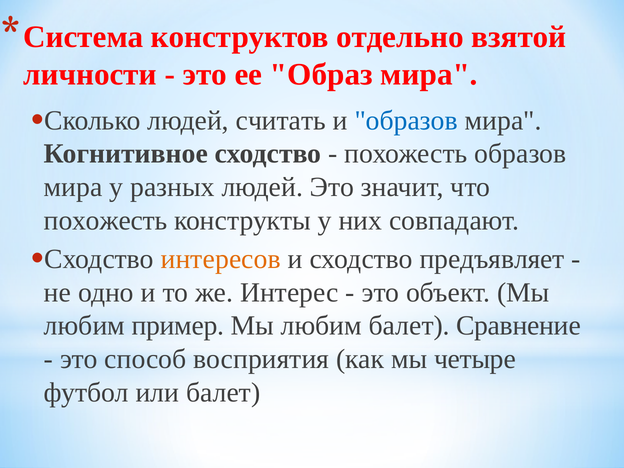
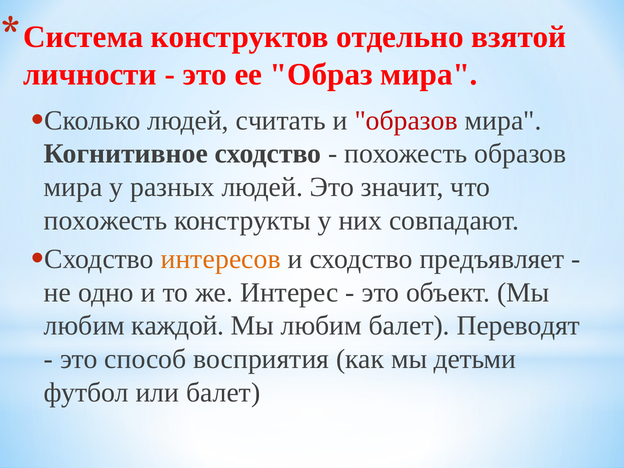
образов at (406, 121) colour: blue -> red
пример: пример -> каждой
Сравнение: Сравнение -> Переводят
четыре: четыре -> детьми
